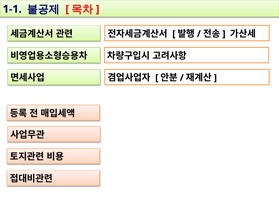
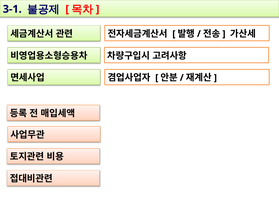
1-1: 1-1 -> 3-1
